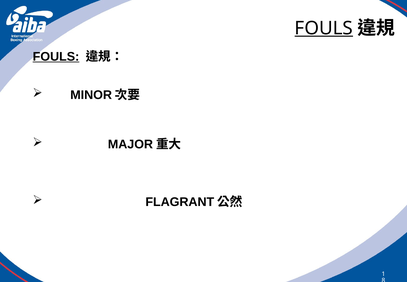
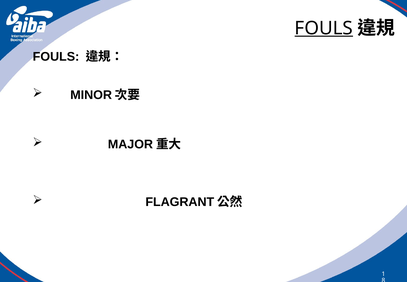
FOULS at (56, 57) underline: present -> none
